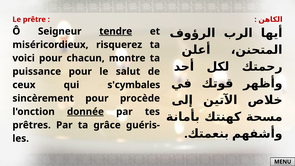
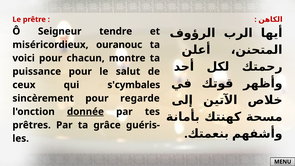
tendre underline: present -> none
risquerez: risquerez -> ouranouc
procède: procède -> regarde
